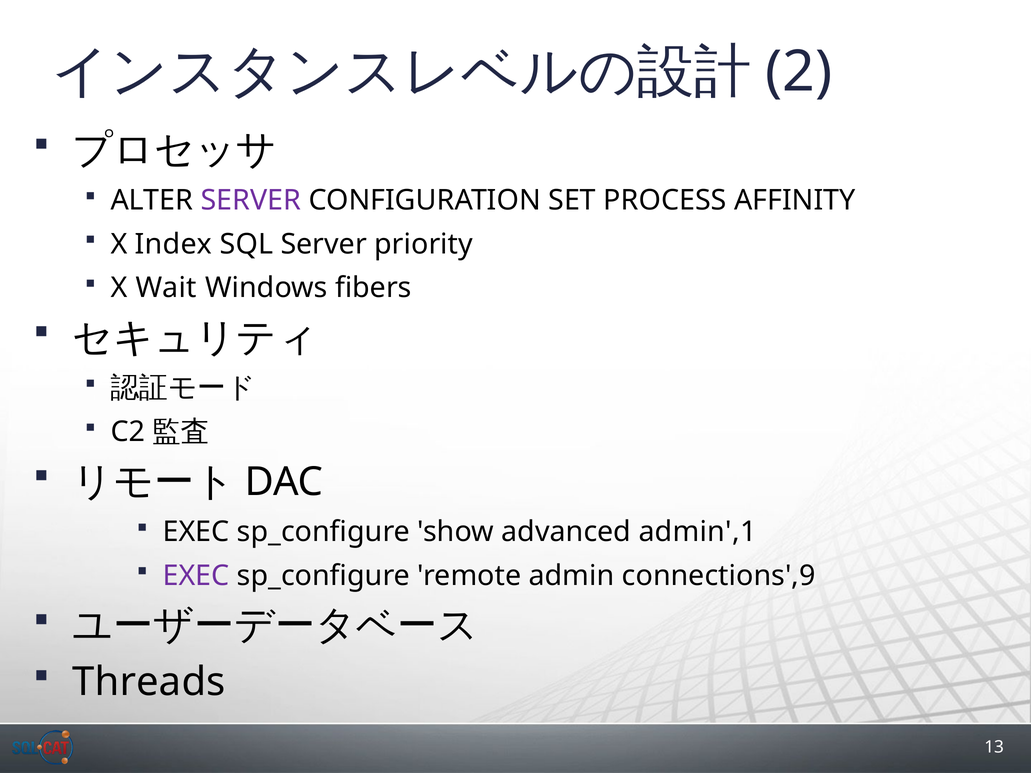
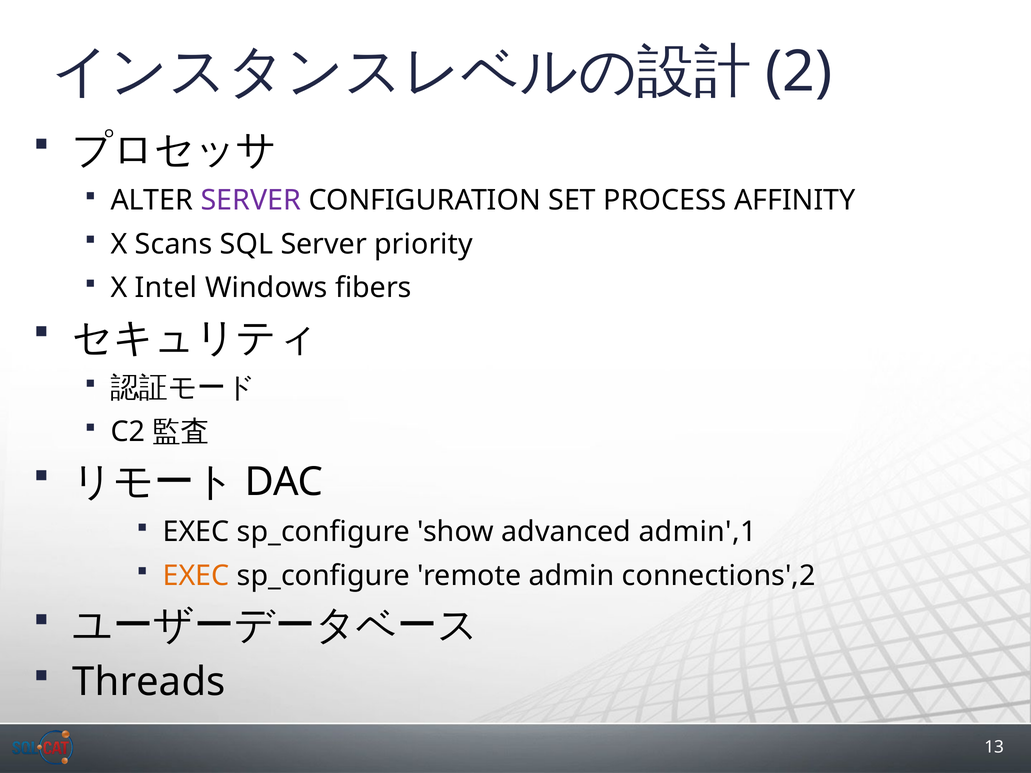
Index: Index -> Scans
Wait: Wait -> Intel
EXEC at (196, 576) colour: purple -> orange
connections',9: connections',9 -> connections',2
